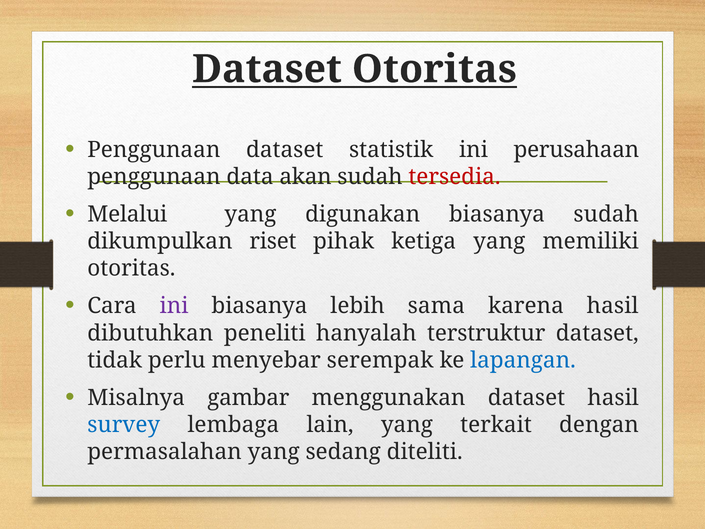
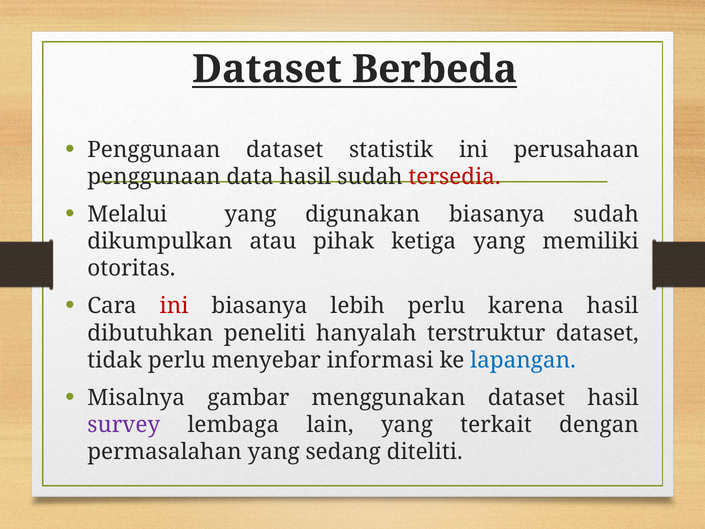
Dataset Otoritas: Otoritas -> Berbeda
data akan: akan -> hasil
riset: riset -> atau
ini at (174, 306) colour: purple -> red
lebih sama: sama -> perlu
serempak: serempak -> informasi
survey colour: blue -> purple
